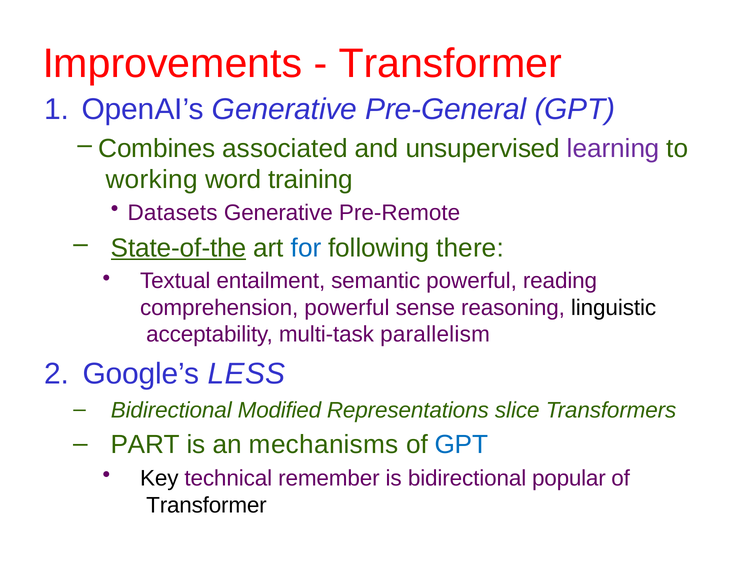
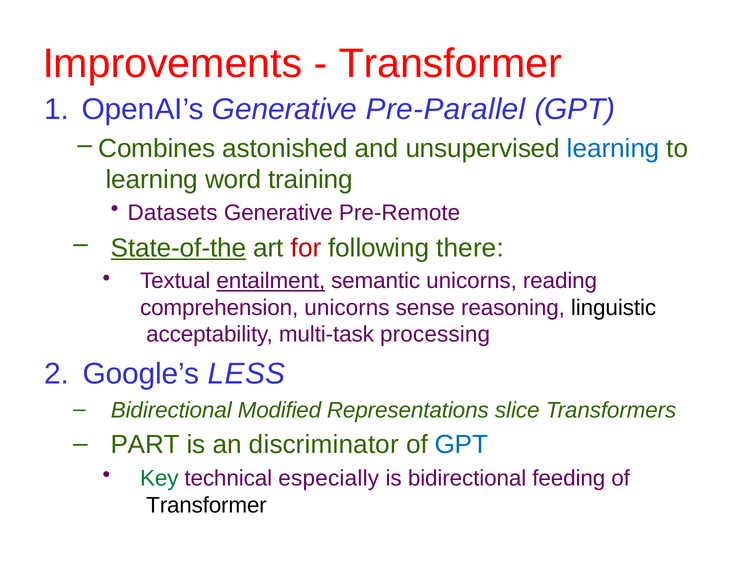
Pre-General: Pre-General -> Pre-Parallel
associated: associated -> astonished
learning at (613, 149) colour: purple -> blue
working at (152, 180): working -> learning
for colour: blue -> red
entailment underline: none -> present
semantic powerful: powerful -> unicorns
comprehension powerful: powerful -> unicorns
parallelism: parallelism -> processing
mechanisms: mechanisms -> discriminator
Key colour: black -> green
remember: remember -> especially
popular: popular -> feeding
